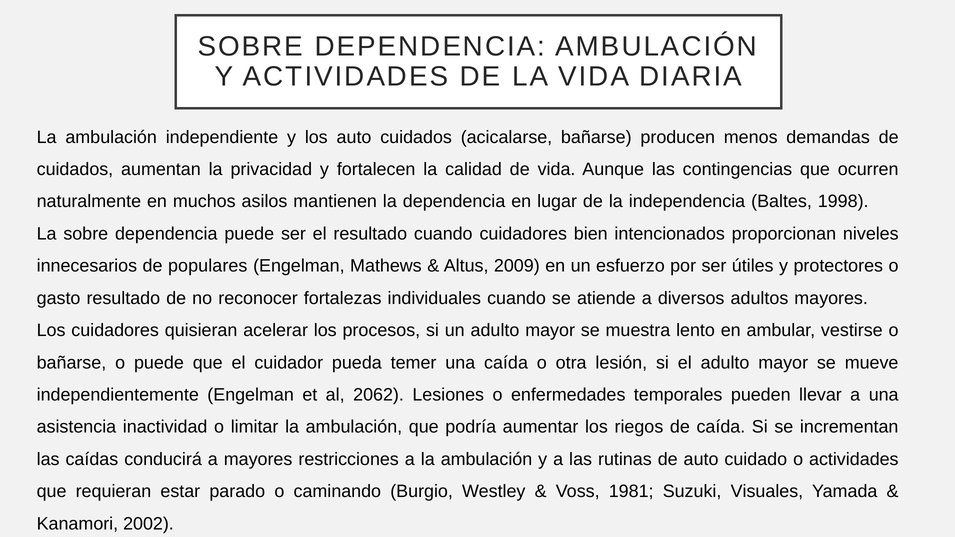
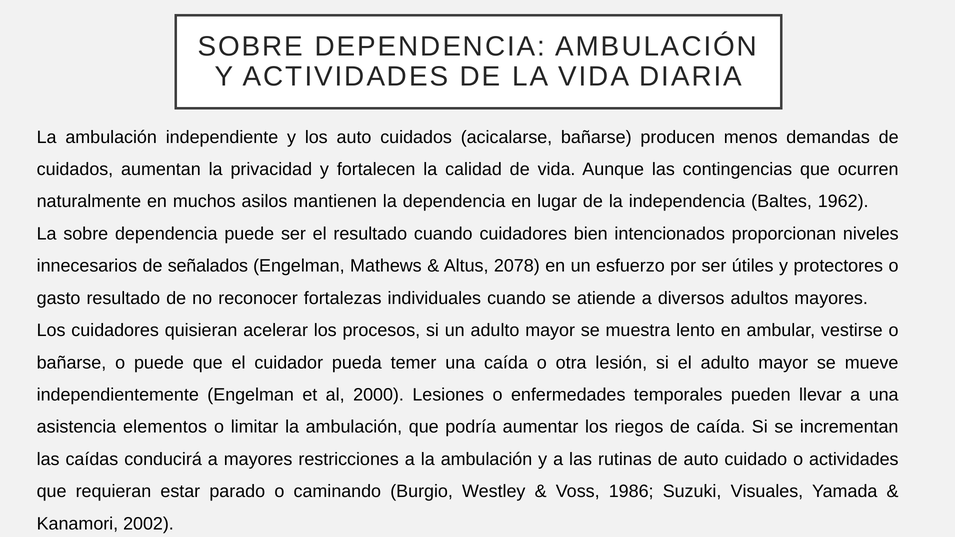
1998: 1998 -> 1962
populares: populares -> señalados
2009: 2009 -> 2078
2062: 2062 -> 2000
inactividad: inactividad -> elementos
1981: 1981 -> 1986
